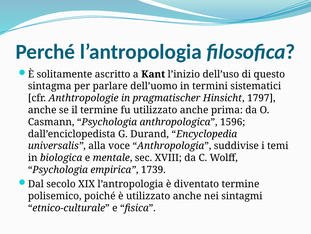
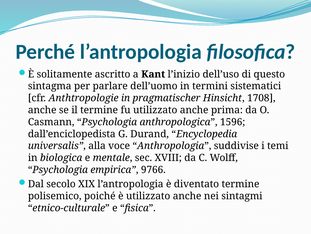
1797: 1797 -> 1708
1739: 1739 -> 9766
